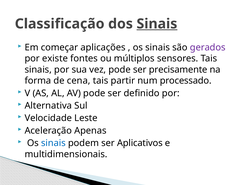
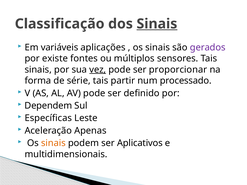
começar: começar -> variáveis
vez underline: none -> present
precisamente: precisamente -> proporcionar
cena: cena -> série
Alternativa: Alternativa -> Dependem
Velocidade: Velocidade -> Específicas
sinais at (53, 143) colour: blue -> orange
